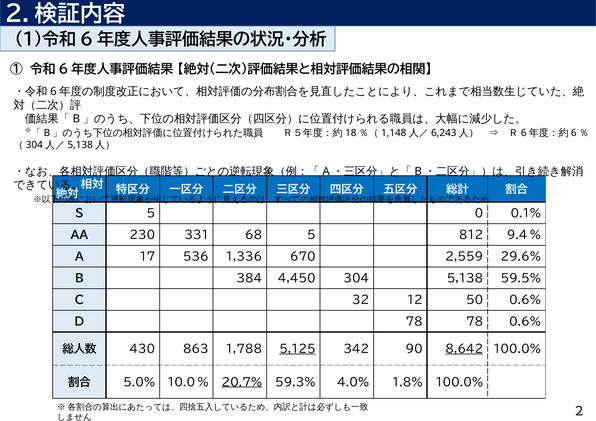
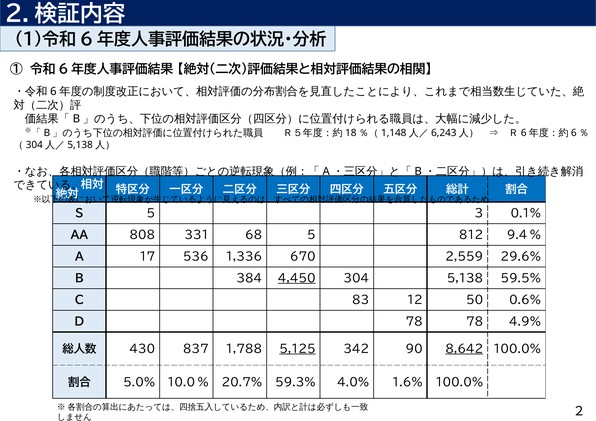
0: 0 -> 3
230: 230 -> 808
4,450 underline: none -> present
32: 32 -> 83
78 0.6%: 0.6% -> 4.9%
863: 863 -> 837
20.7% underline: present -> none
1.8%: 1.8% -> 1.6%
